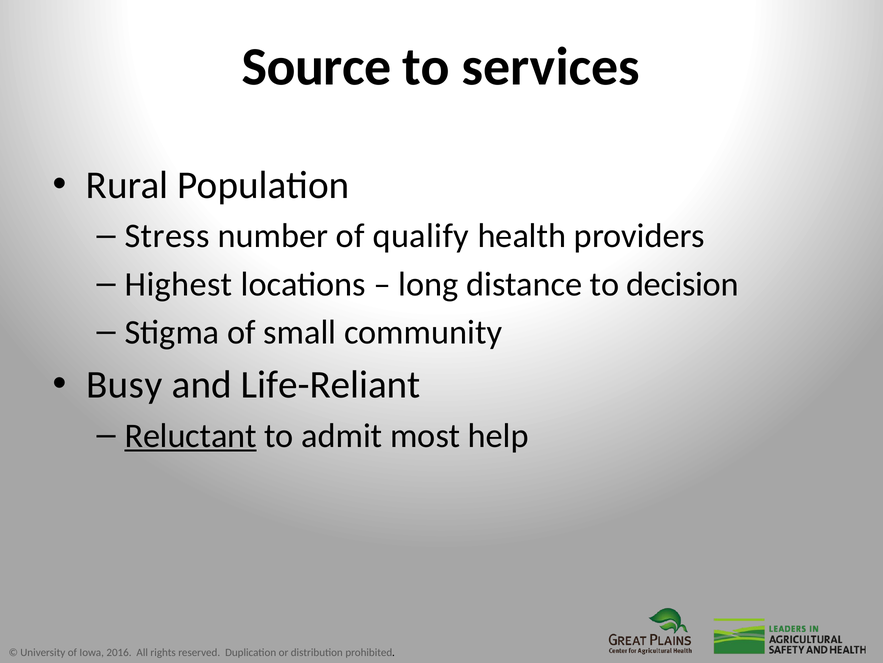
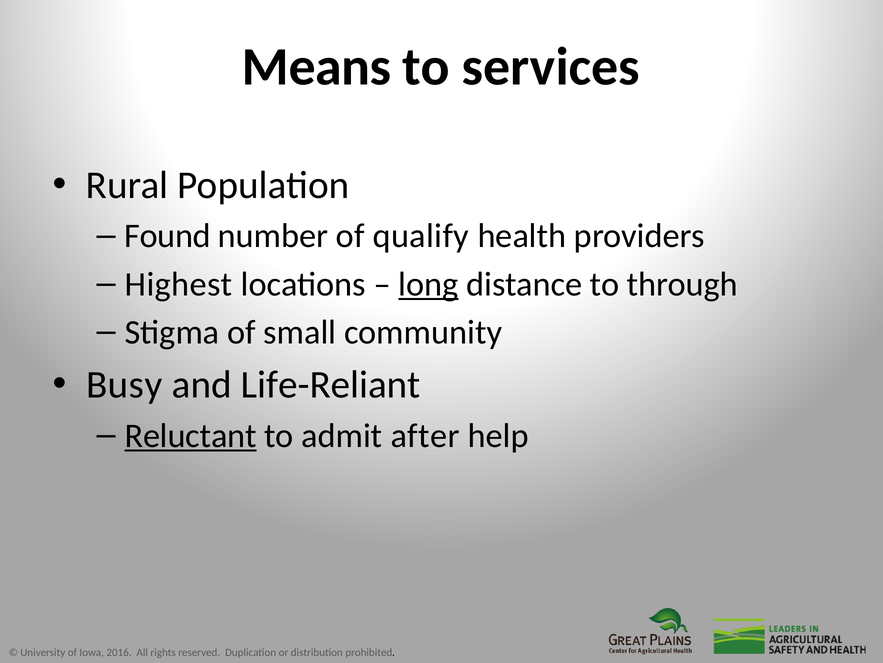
Source: Source -> Means
Stress: Stress -> Found
long underline: none -> present
decision: decision -> through
most: most -> after
